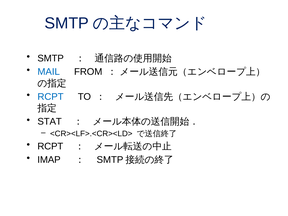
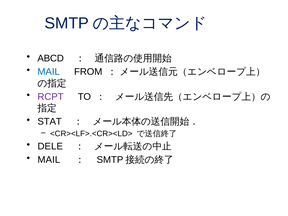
SMTP at (51, 58): SMTP -> ABCD
RCPT at (51, 97) colour: blue -> purple
RCPT at (50, 146): RCPT -> DELE
IMAP at (49, 160): IMAP -> MAIL
